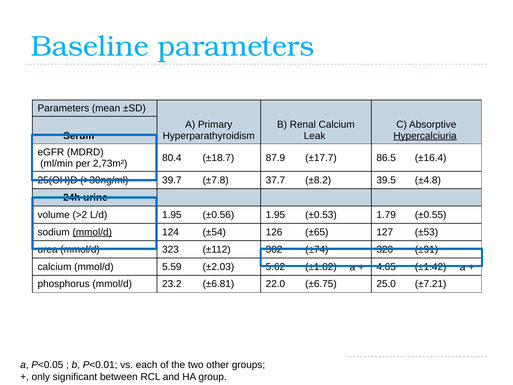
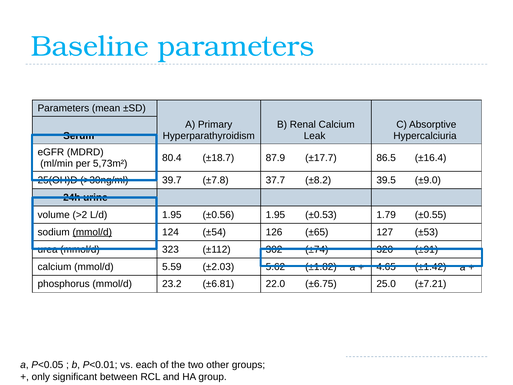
Hypercalciuria underline: present -> none
2,73m²: 2,73m² -> 5,73m²
±4.8: ±4.8 -> ±9.0
